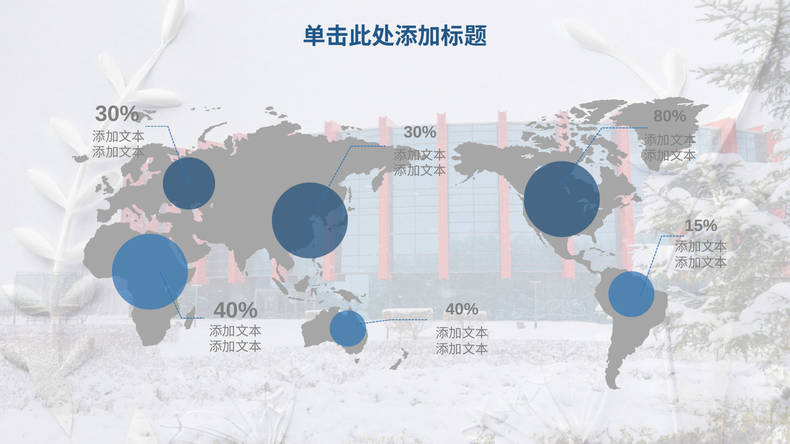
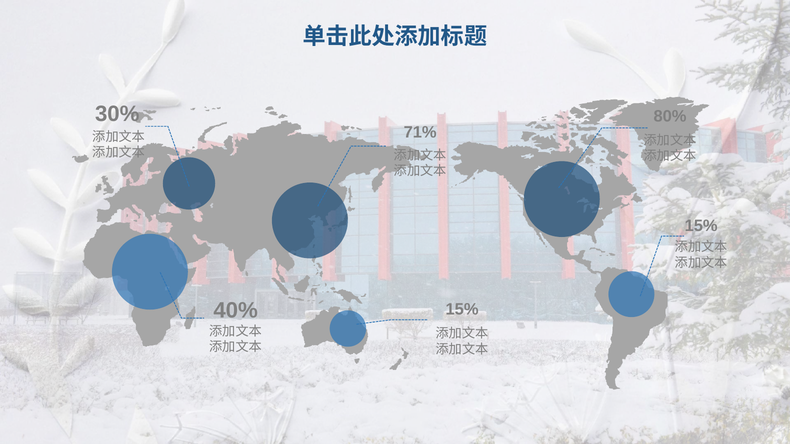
30% at (420, 132): 30% -> 71%
40% at (462, 309): 40% -> 15%
